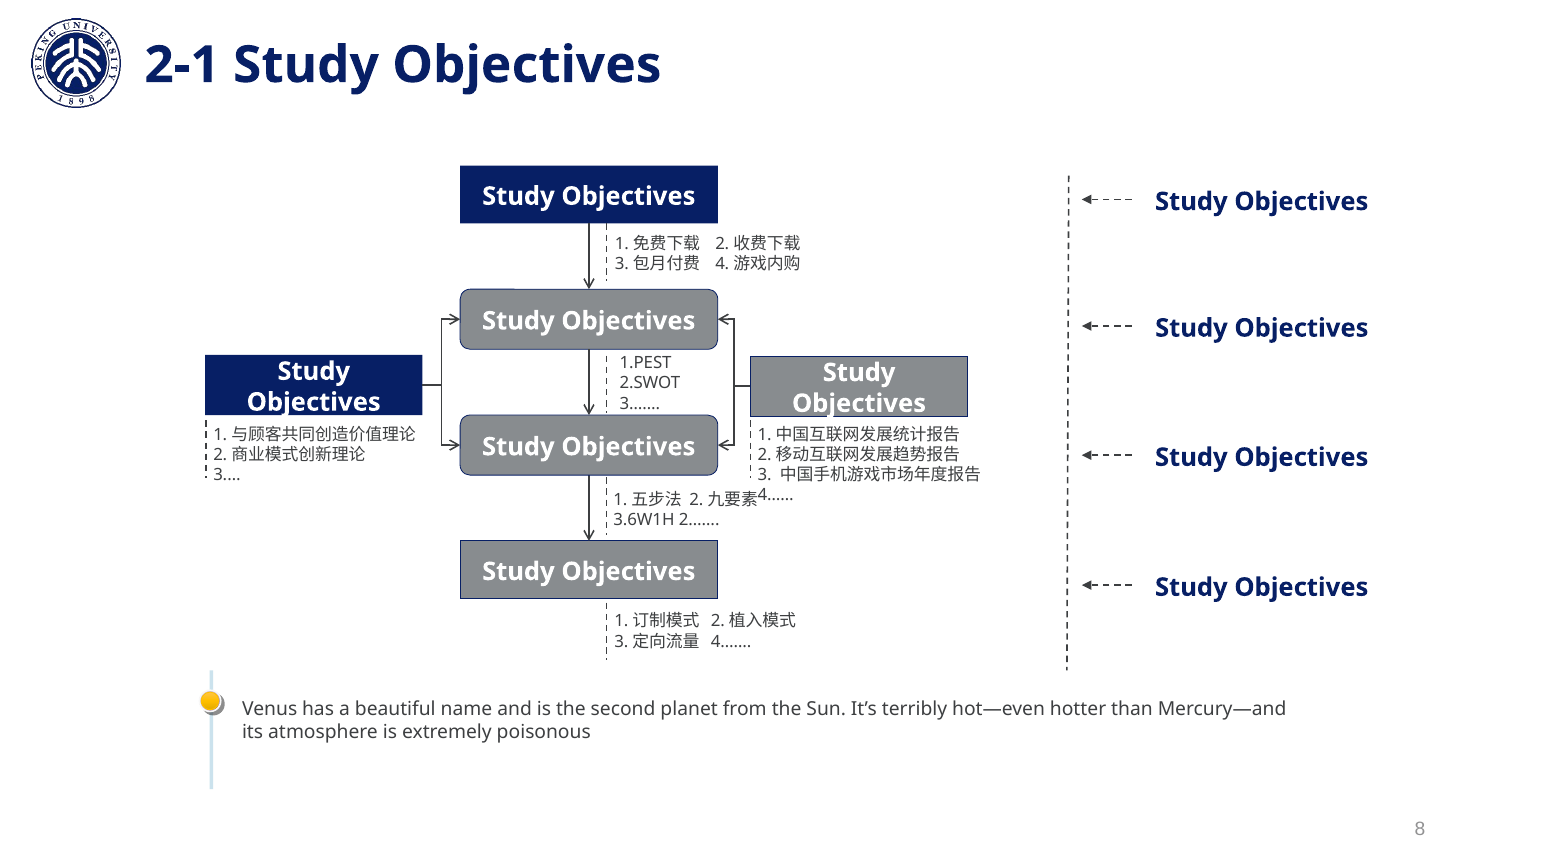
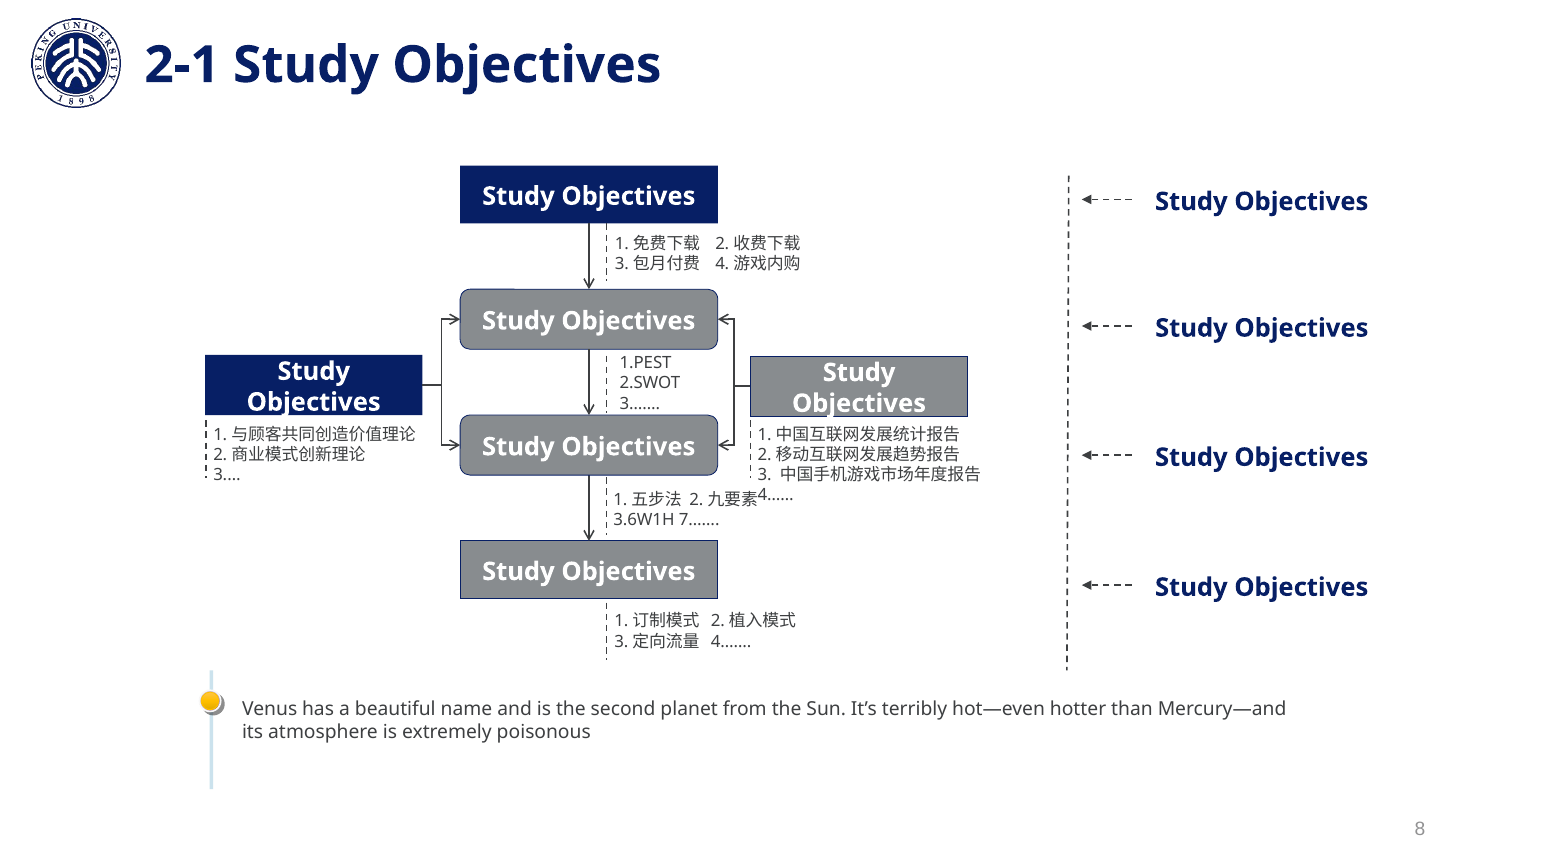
2……: 2…… -> 7……
